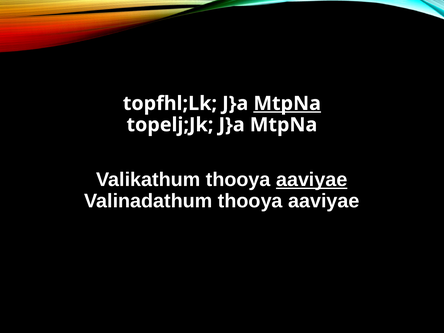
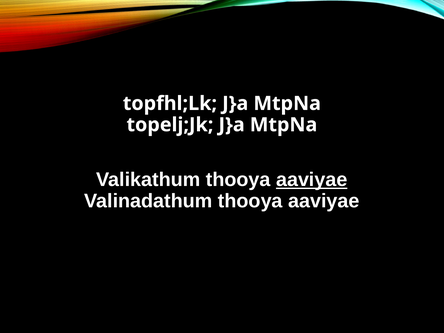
MtpNa at (287, 103) underline: present -> none
